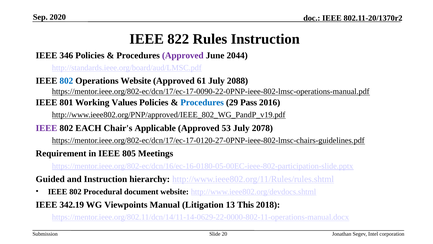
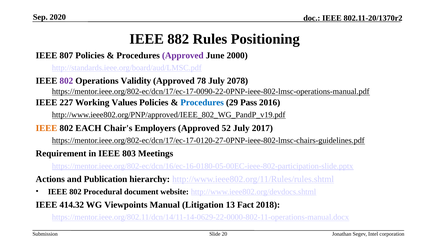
822: 822 -> 882
Rules Instruction: Instruction -> Positioning
346: 346 -> 807
2044: 2044 -> 2000
802 at (66, 81) colour: blue -> purple
Operations Website: Website -> Validity
61: 61 -> 78
2088: 2088 -> 2078
801: 801 -> 227
IEEE at (47, 128) colour: purple -> orange
Applicable: Applicable -> Employers
53: 53 -> 52
2078: 2078 -> 2017
805: 805 -> 803
Guided: Guided -> Actions
and Instruction: Instruction -> Publication
342.19: 342.19 -> 414.32
This: This -> Fact
